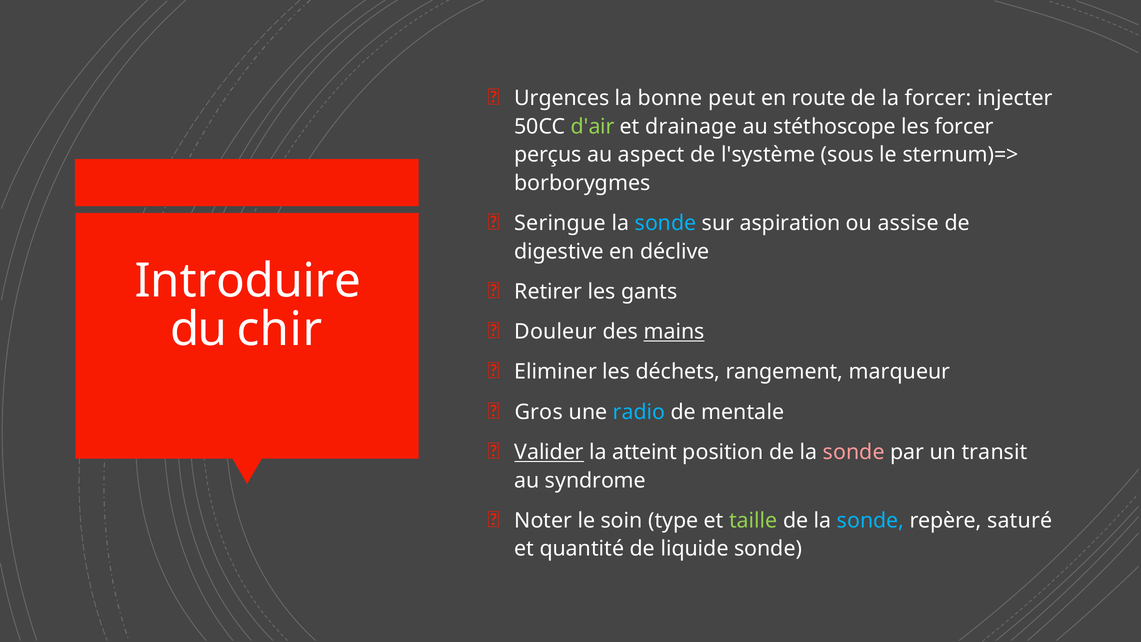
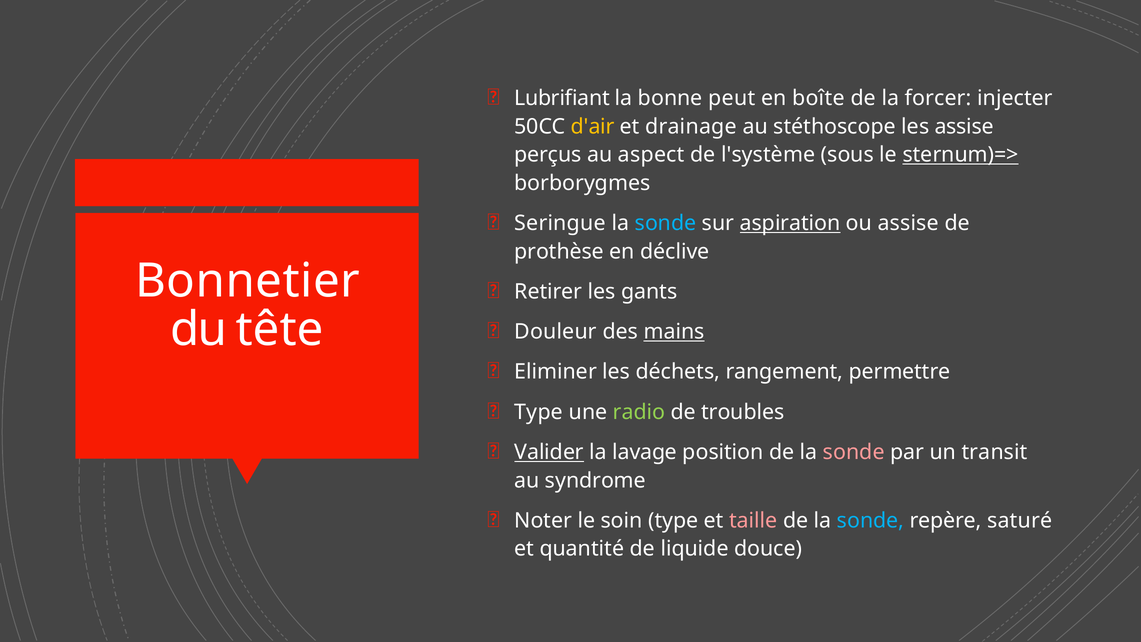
Urgences: Urgences -> Lubrifiant
route: route -> boîte
d'air colour: light green -> yellow
les forcer: forcer -> assise
sternum)=> underline: none -> present
aspiration underline: none -> present
digestive: digestive -> prothèse
Introduire: Introduire -> Bonnetier
chir: chir -> tête
marqueur: marqueur -> permettre
Gros at (539, 412): Gros -> Type
radio colour: light blue -> light green
mentale: mentale -> troubles
atteint: atteint -> lavage
taille colour: light green -> pink
liquide sonde: sonde -> douce
